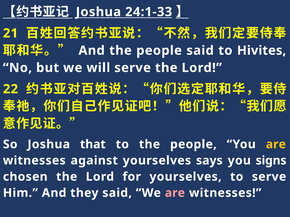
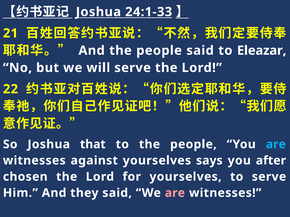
Hivites: Hivites -> Eleazar
are at (276, 145) colour: yellow -> light blue
signs: signs -> after
